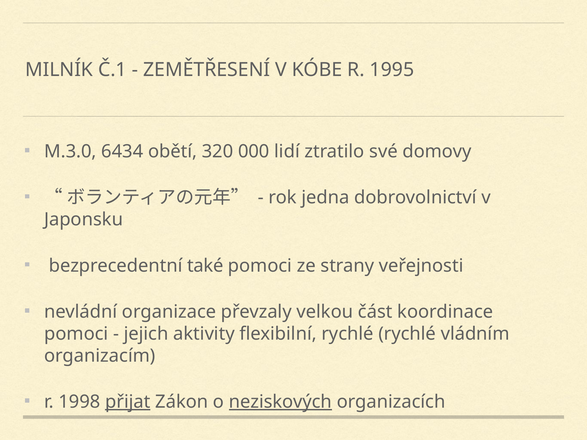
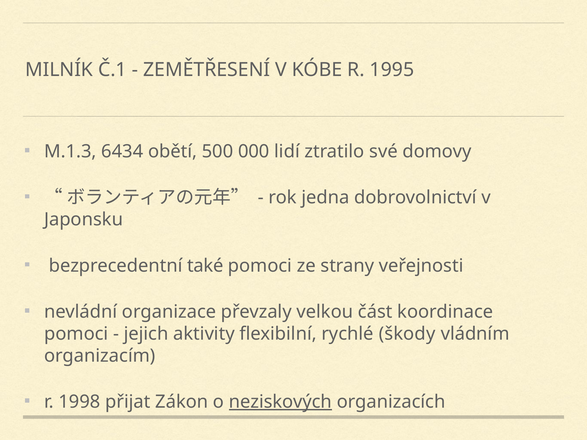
M.3.0: M.3.0 -> M.1.3
320: 320 -> 500
rychlé rychlé: rychlé -> škody
přijat underline: present -> none
